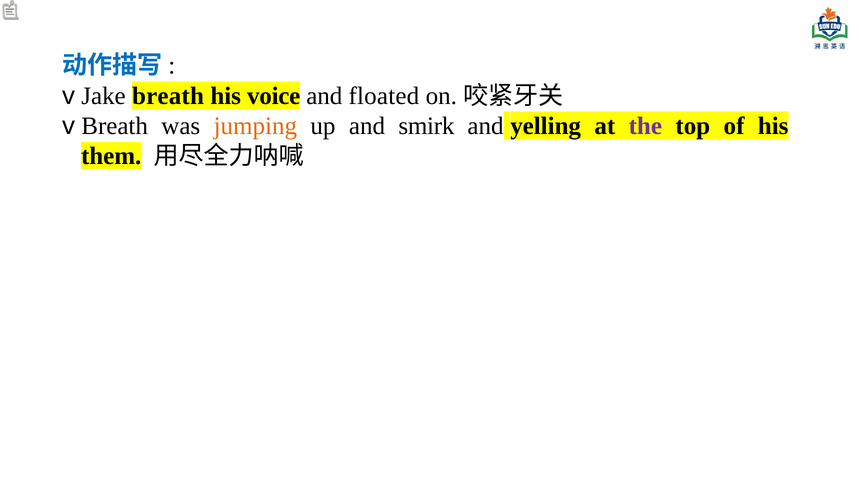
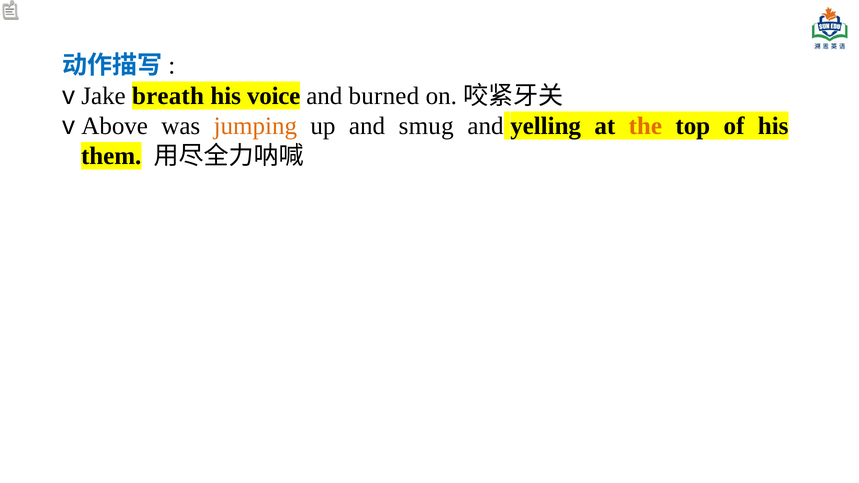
floated: floated -> burned
v Breath: Breath -> Above
smirk: smirk -> smug
the colour: purple -> orange
